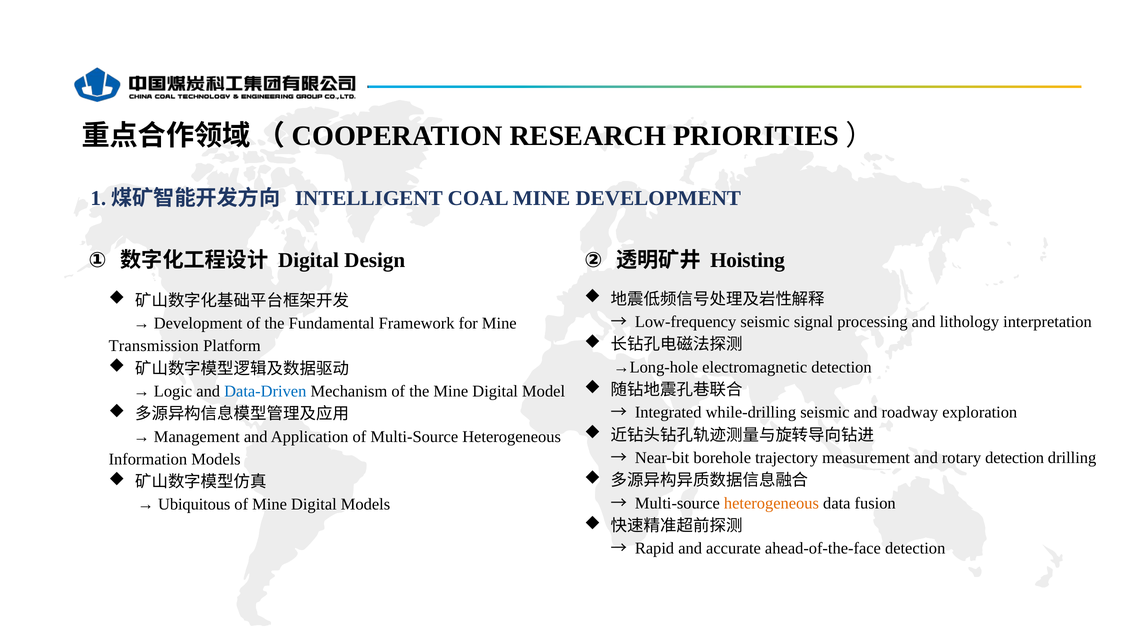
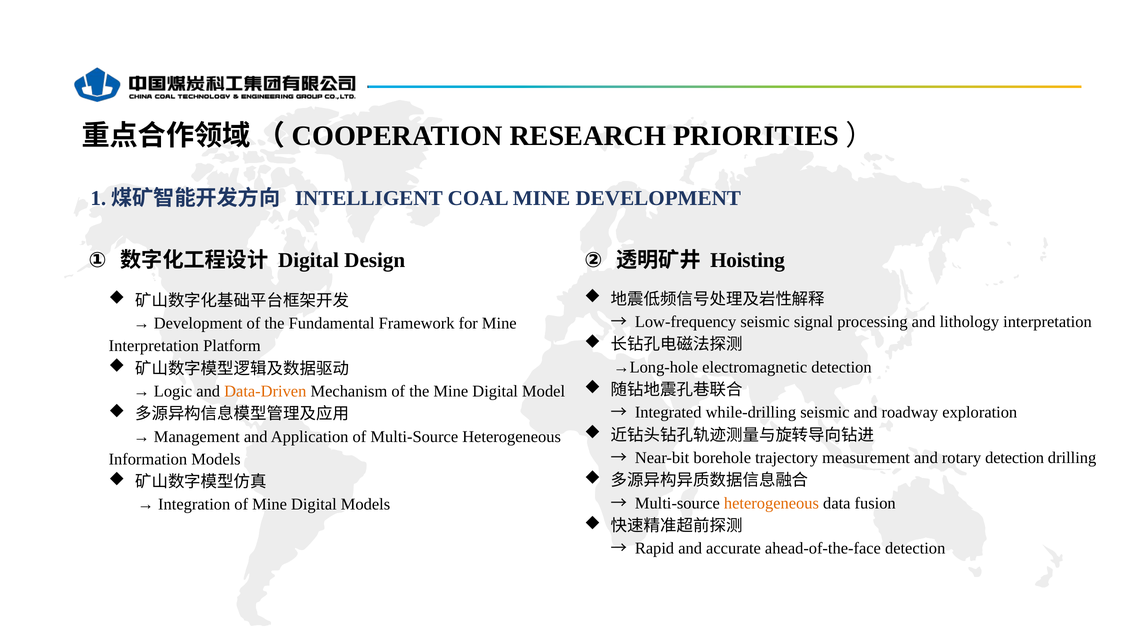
Transmission at (154, 346): Transmission -> Interpretation
Data-Driven colour: blue -> orange
Ubiquitous: Ubiquitous -> Integration
